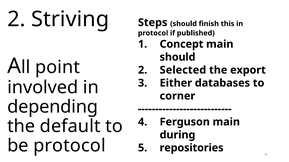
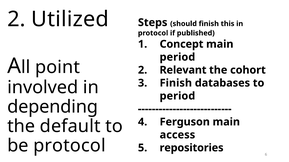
Striving: Striving -> Utilized
should at (178, 57): should -> period
Selected: Selected -> Relevant
export: export -> cohort
Either at (176, 83): Either -> Finish
corner at (177, 96): corner -> period
during: during -> access
